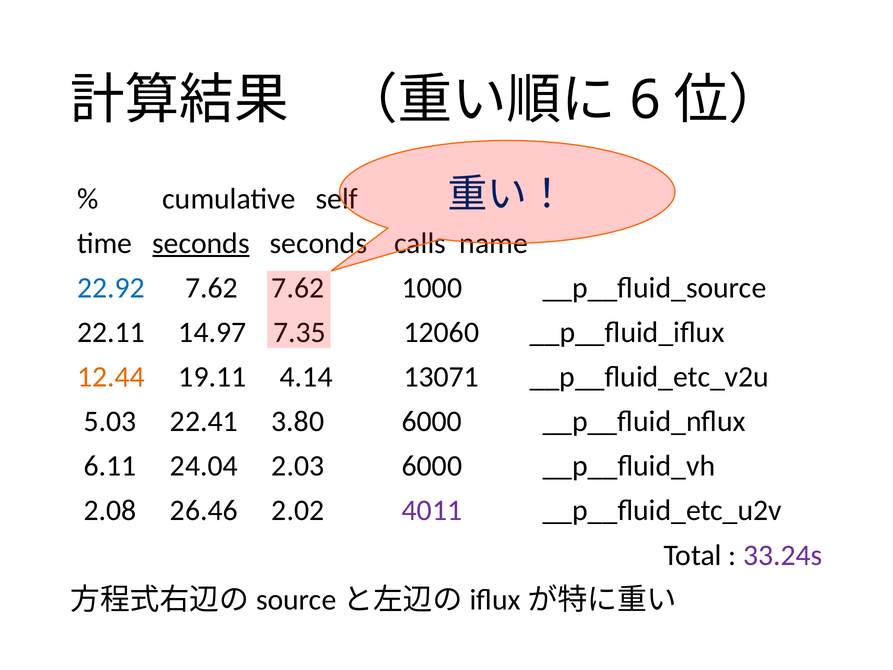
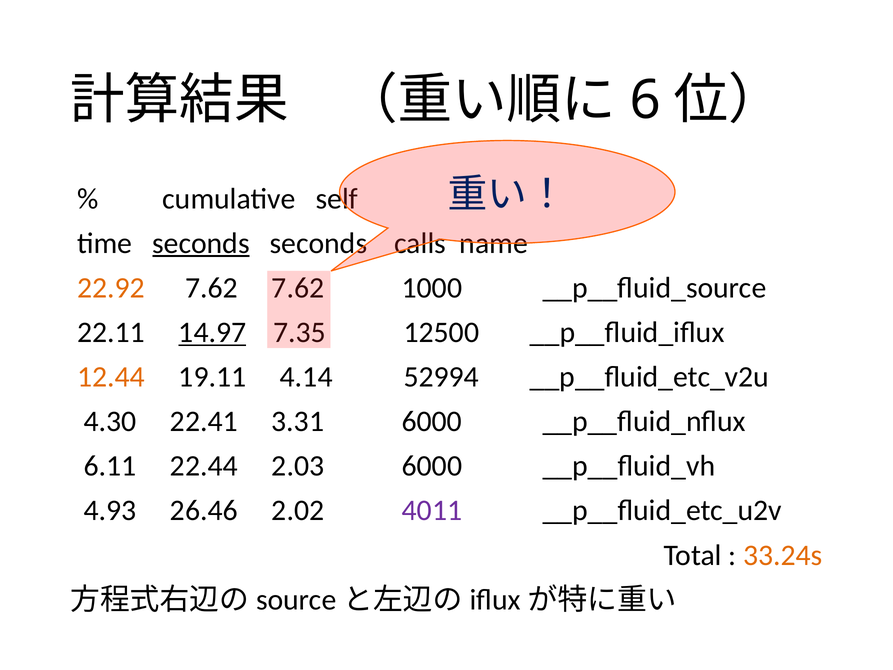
22.92 colour: blue -> orange
14.97 underline: none -> present
12060: 12060 -> 12500
13071: 13071 -> 52994
5.03: 5.03 -> 4.30
3.80: 3.80 -> 3.31
24.04: 24.04 -> 22.44
2.08: 2.08 -> 4.93
33.24s colour: purple -> orange
